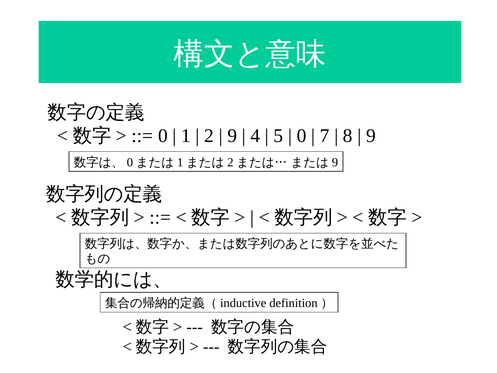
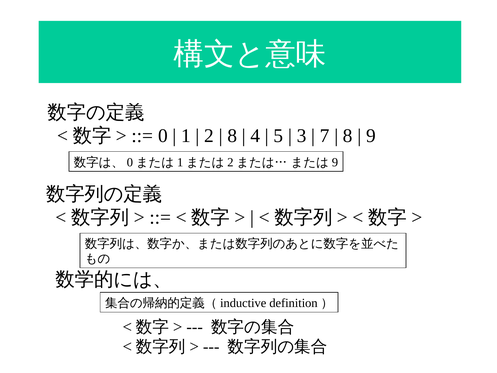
9 at (232, 136): 9 -> 8
0 at (302, 136): 0 -> 3
